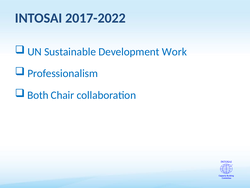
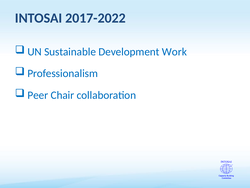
Both: Both -> Peer
